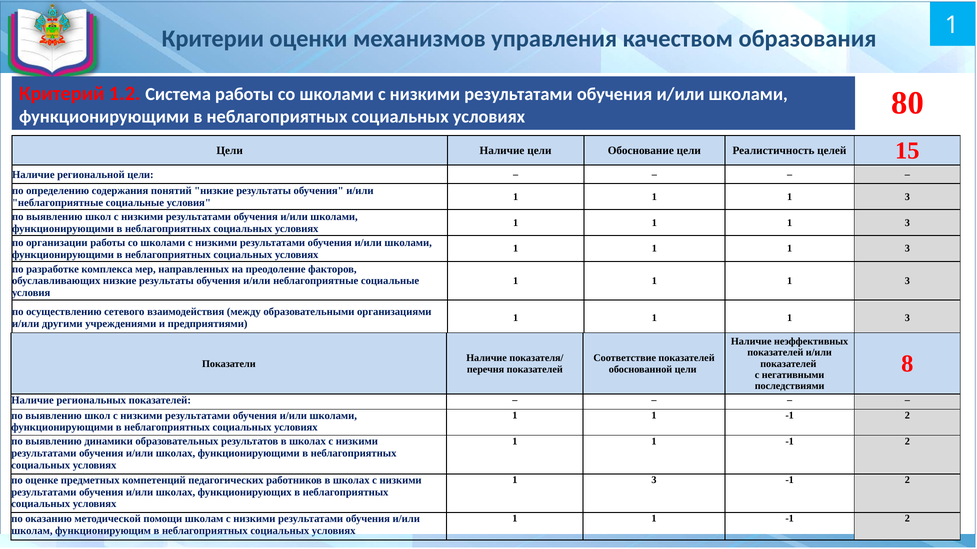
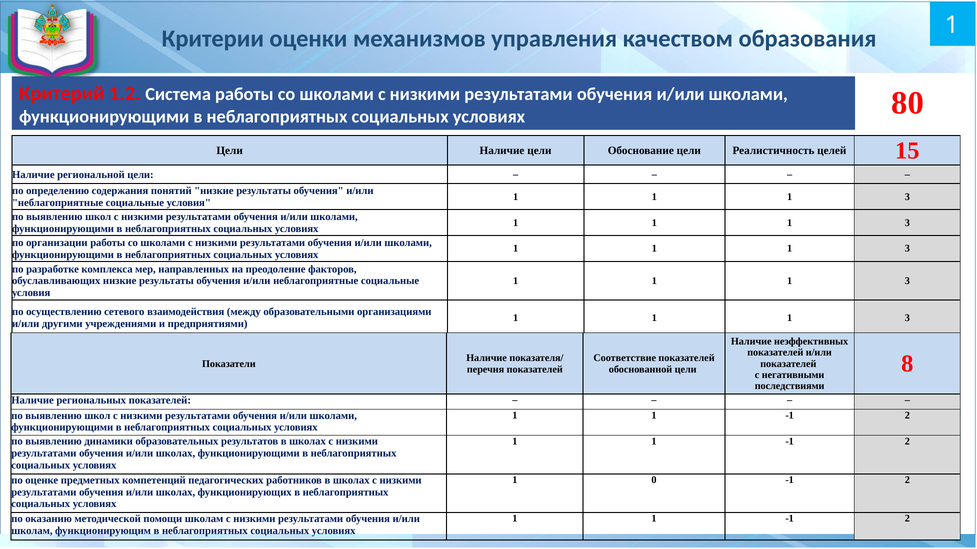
3 at (654, 480): 3 -> 0
